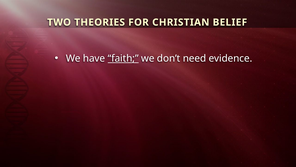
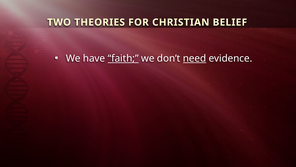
need underline: none -> present
